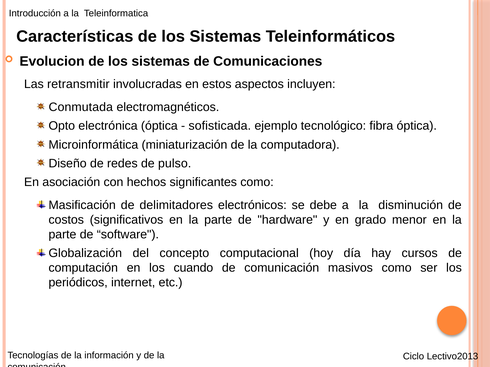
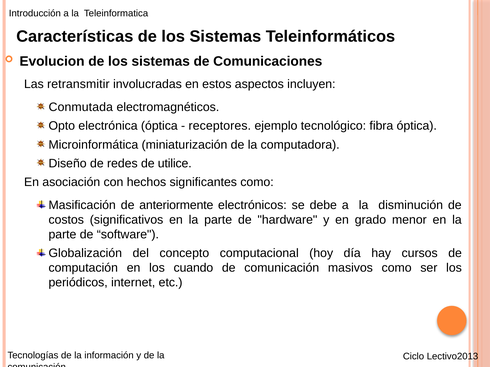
sofisticada: sofisticada -> receptores
pulso: pulso -> utilice
delimitadores: delimitadores -> anteriormente
